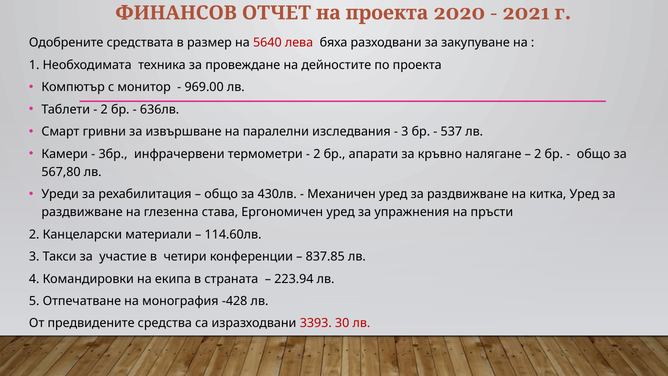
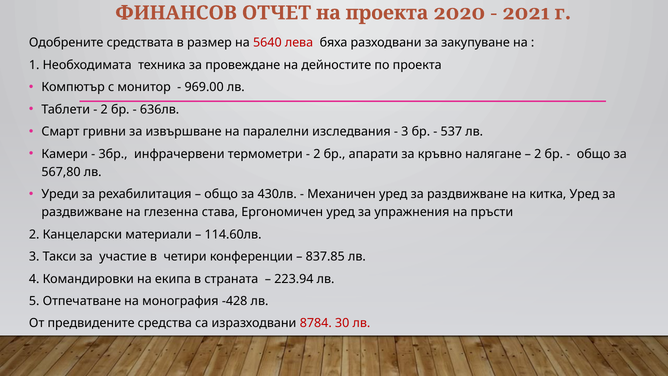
3393: 3393 -> 8784
